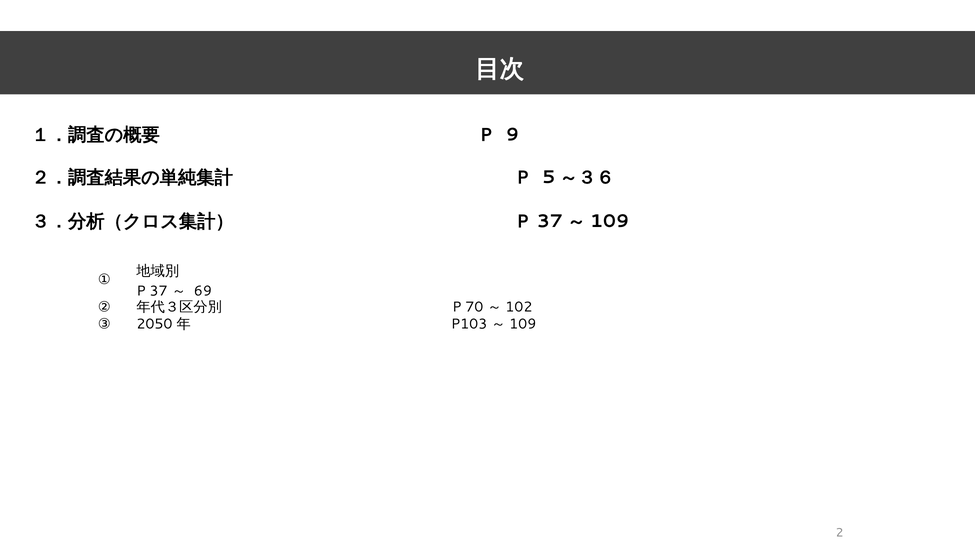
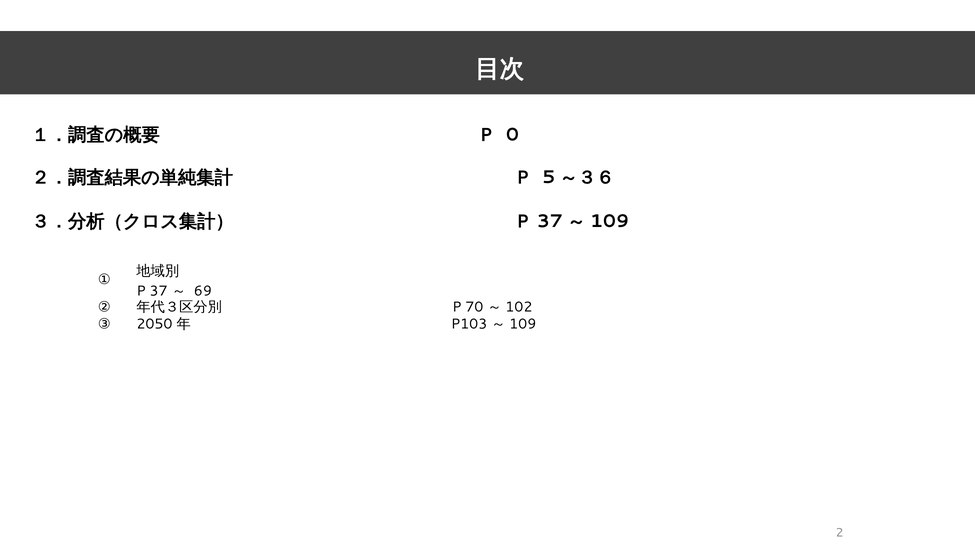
9: 9 -> 0
